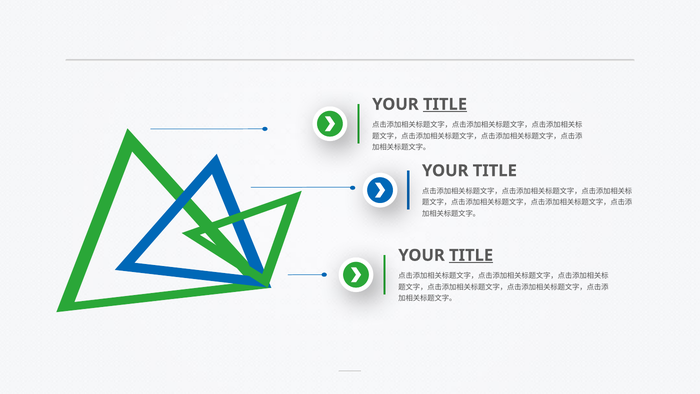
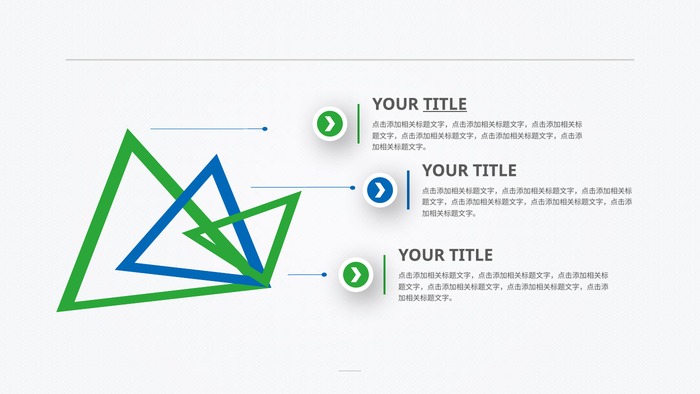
TITLE at (471, 255) underline: present -> none
